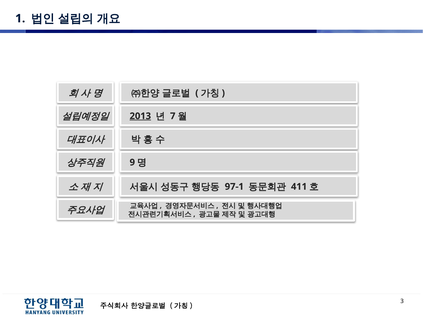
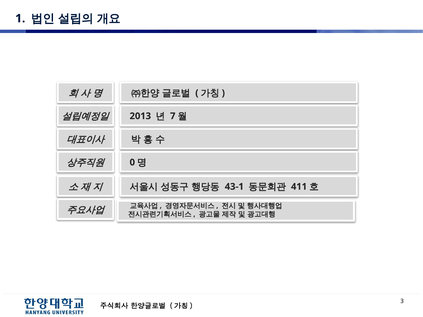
2013 underline: present -> none
9: 9 -> 0
97-1: 97-1 -> 43-1
